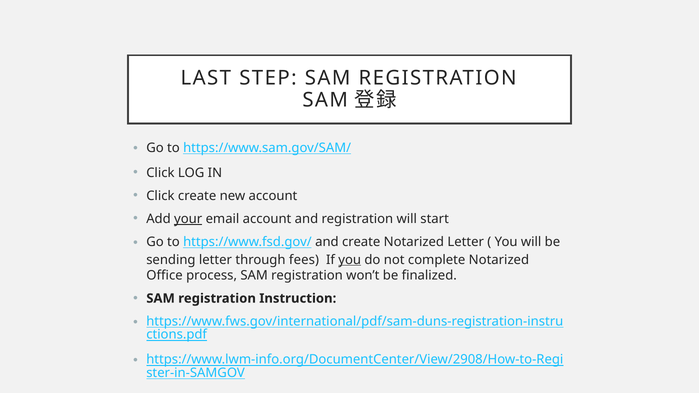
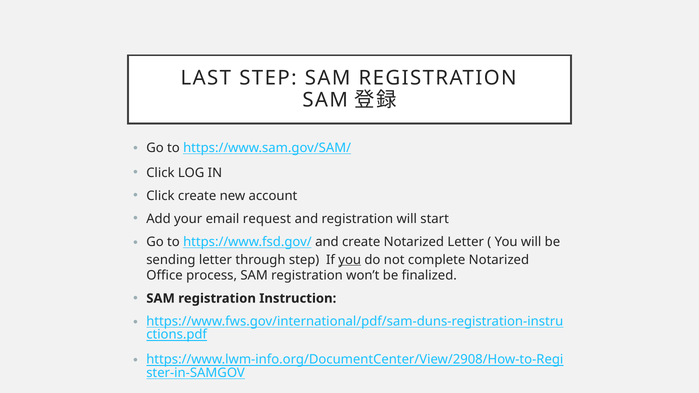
your underline: present -> none
email account: account -> request
through fees: fees -> step
